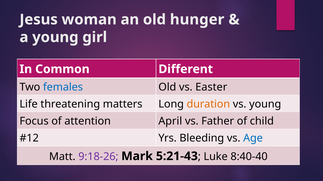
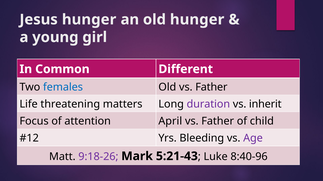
Jesus woman: woman -> hunger
Old vs Easter: Easter -> Father
duration colour: orange -> purple
vs young: young -> inherit
Age colour: blue -> purple
8:40-40: 8:40-40 -> 8:40-96
